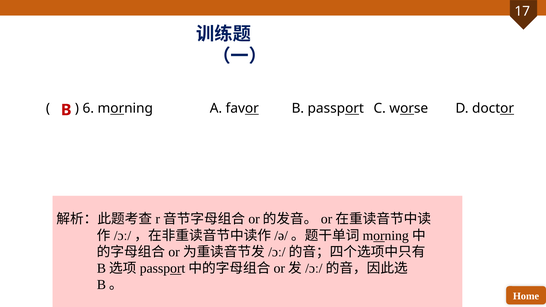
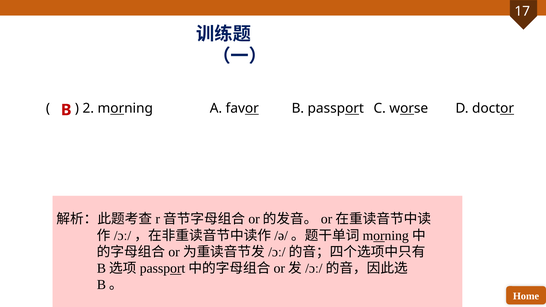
6: 6 -> 2
